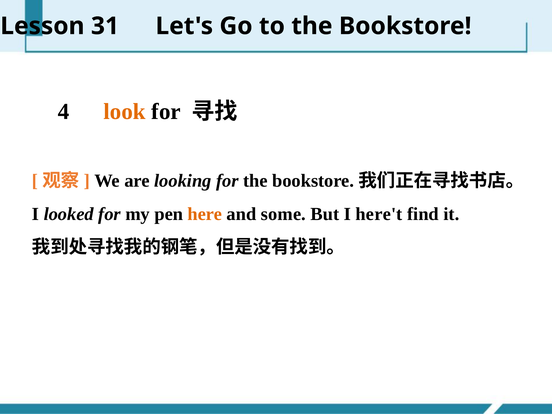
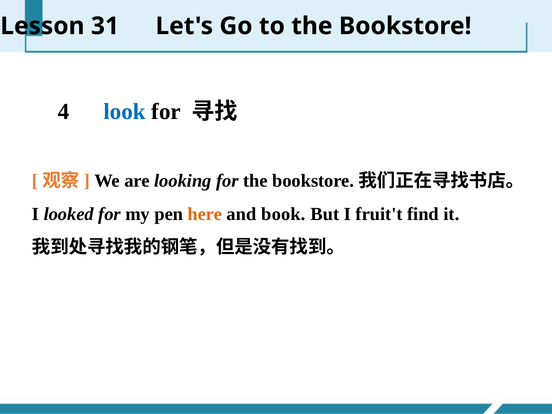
look colour: orange -> blue
some: some -> book
here't: here't -> fruit't
